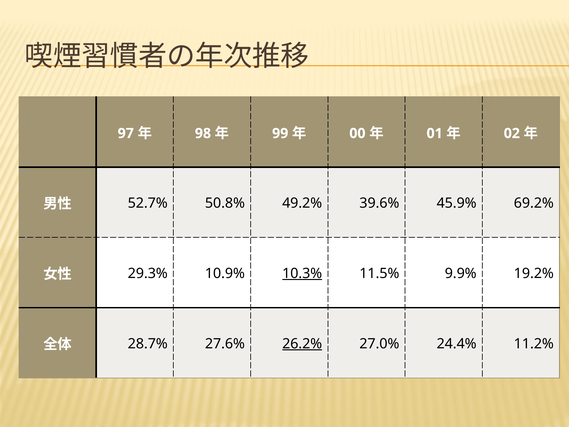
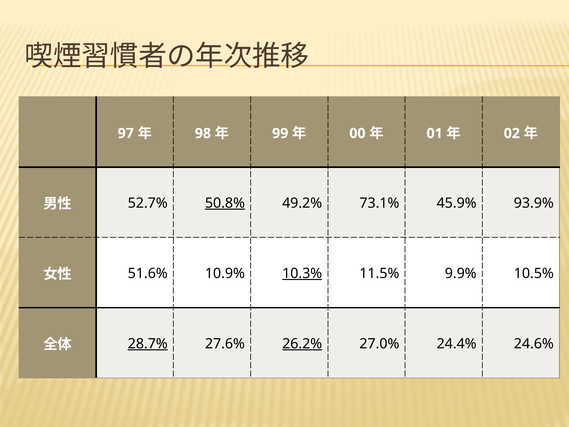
50.8% underline: none -> present
39.6%: 39.6% -> 73.1%
69.2%: 69.2% -> 93.9%
29.3%: 29.3% -> 51.6%
19.2%: 19.2% -> 10.5%
28.7% underline: none -> present
11.2%: 11.2% -> 24.6%
